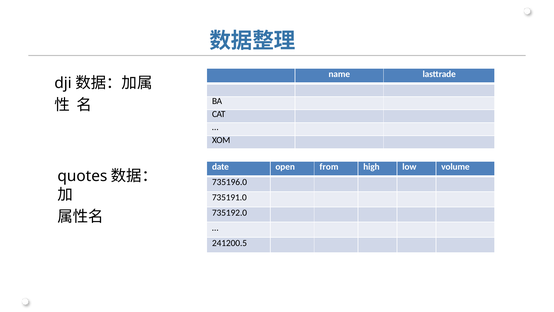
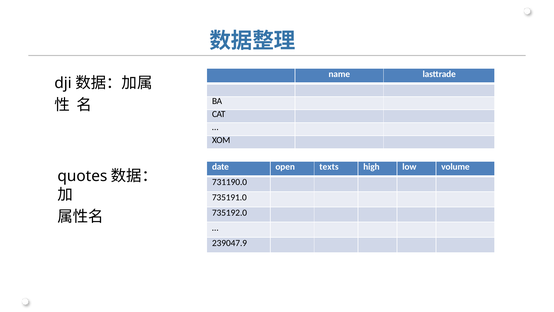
from: from -> texts
735196.0: 735196.0 -> 731190.0
241200.5: 241200.5 -> 239047.9
